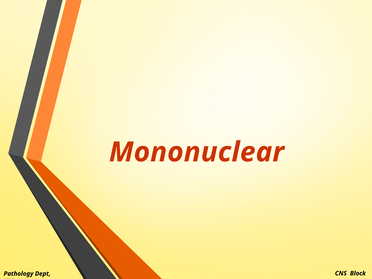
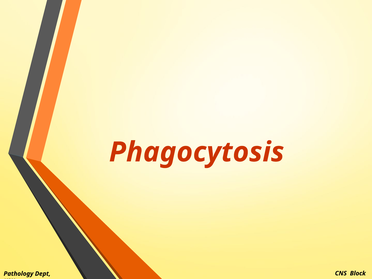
Mononuclear: Mononuclear -> Phagocytosis
